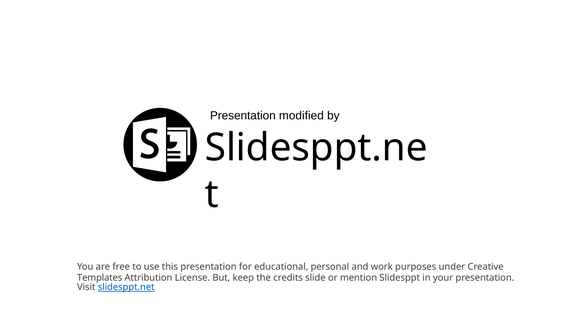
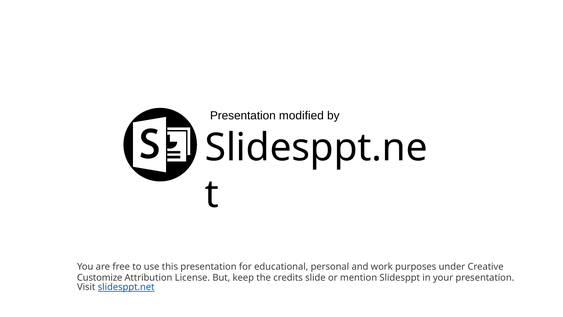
Templates: Templates -> Customize
